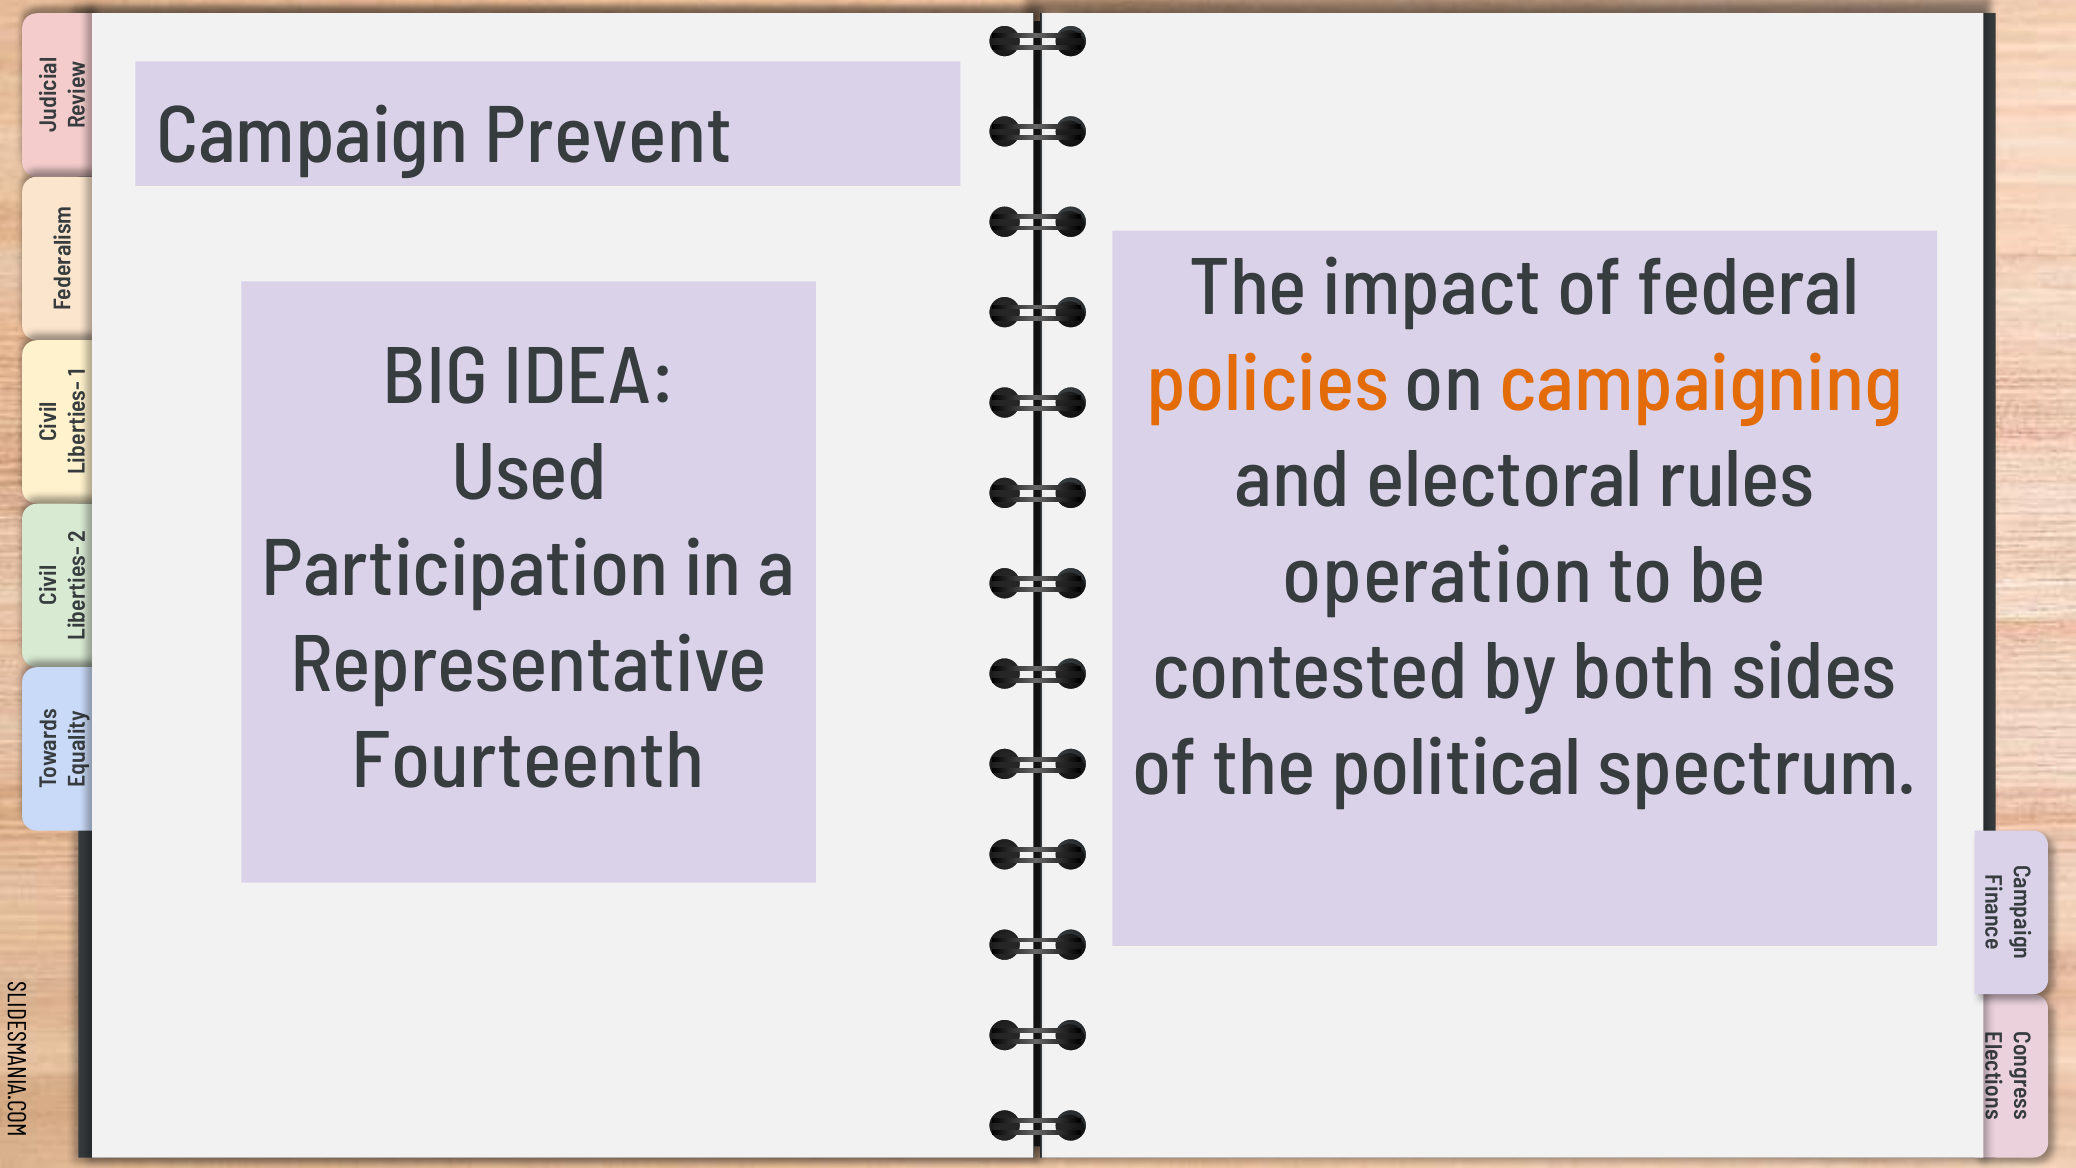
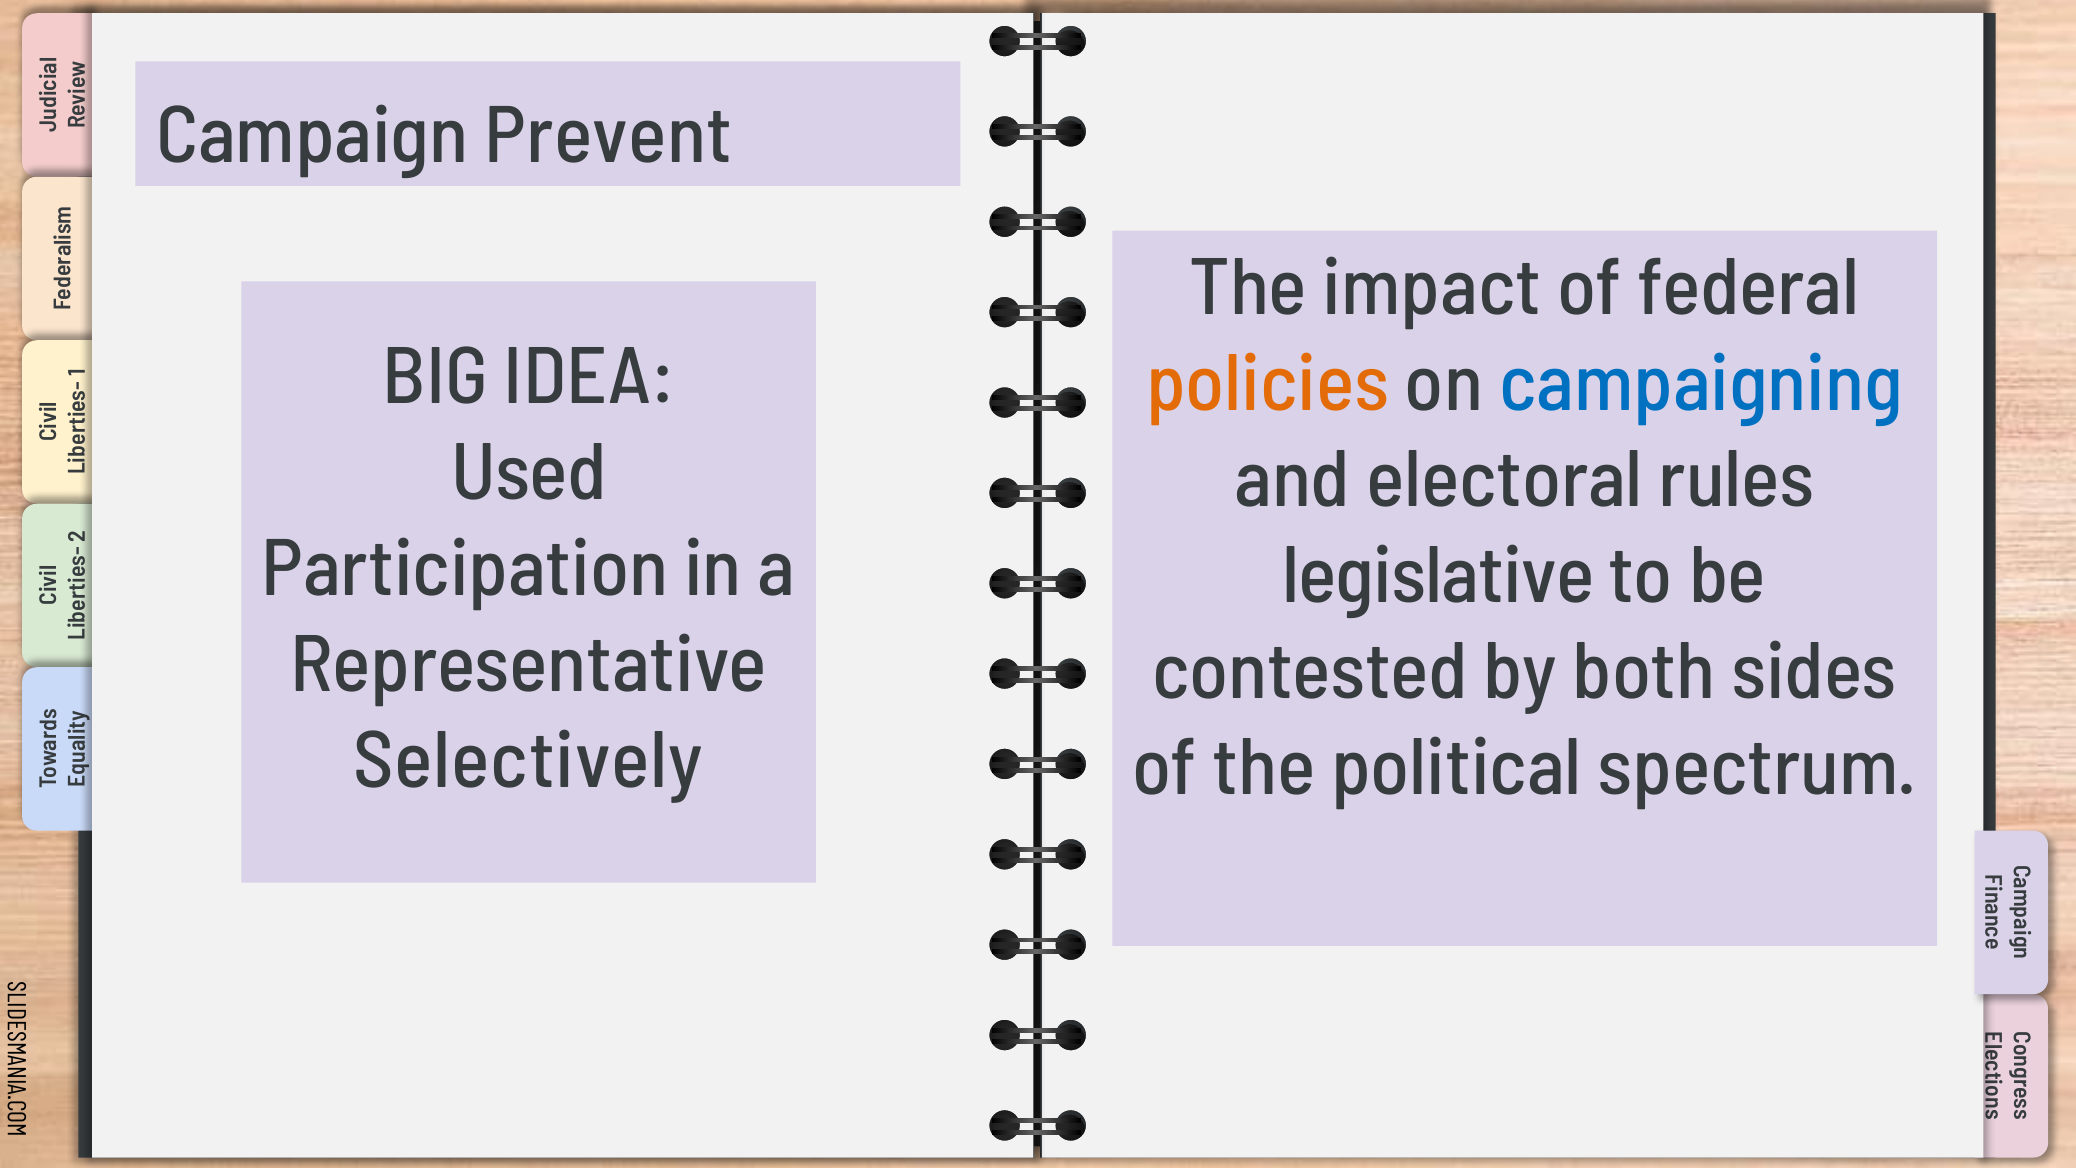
campaigning colour: orange -> blue
operation: operation -> legislative
Fourteenth: Fourteenth -> Selectively
